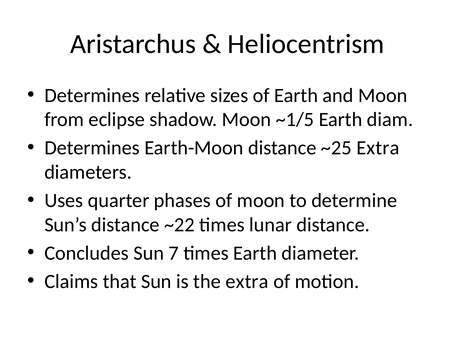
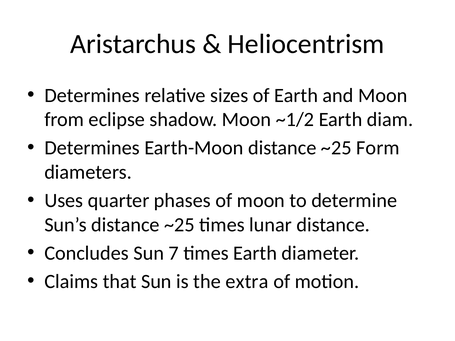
~1/5: ~1/5 -> ~1/2
~25 Extra: Extra -> Form
Sun’s distance ~22: ~22 -> ~25
